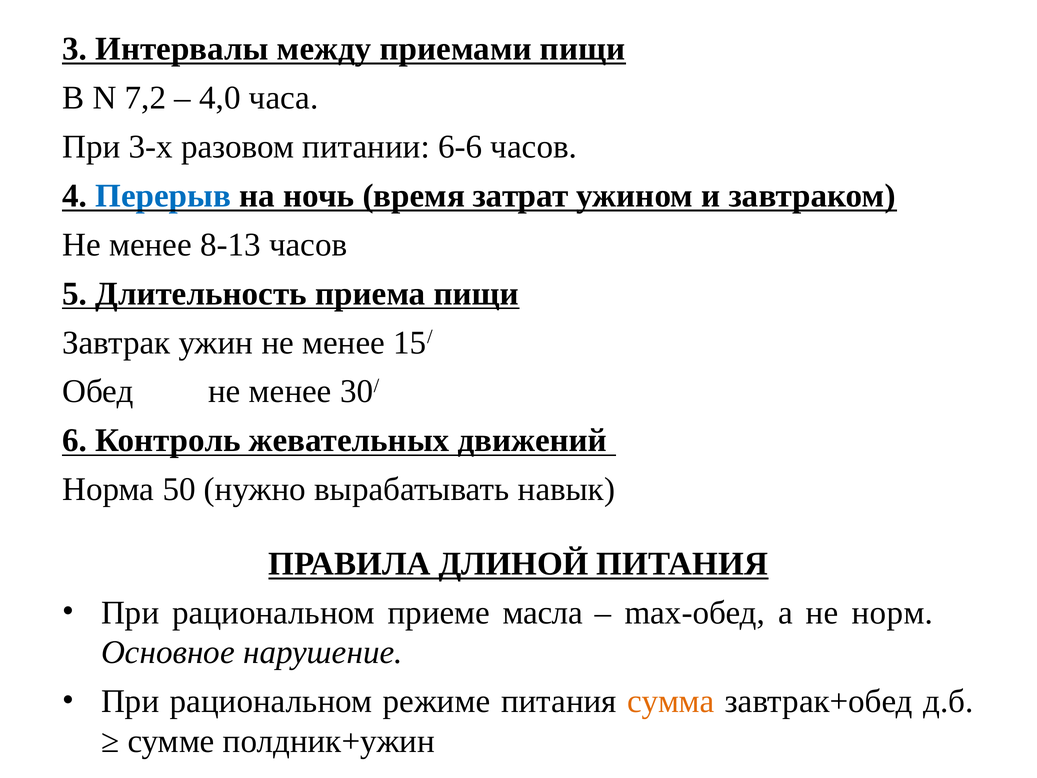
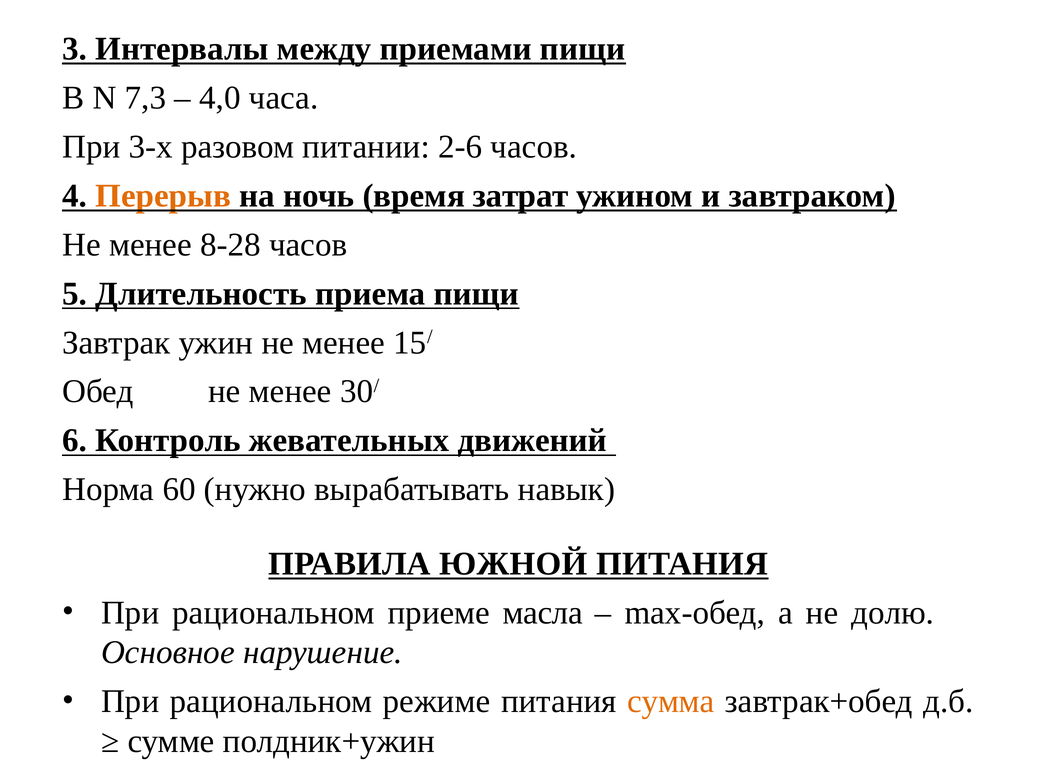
7,2: 7,2 -> 7,3
6-6: 6-6 -> 2-6
Перерыв colour: blue -> orange
8-13: 8-13 -> 8-28
50: 50 -> 60
ДЛИНОЙ: ДЛИНОЙ -> ЮЖНОЙ
норм: норм -> долю
